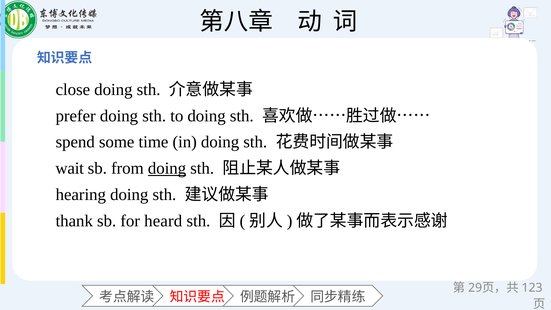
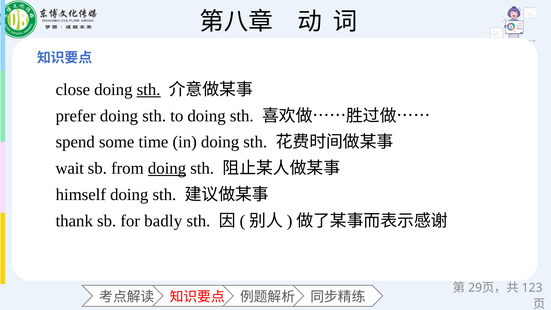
sth at (149, 90) underline: none -> present
hearing: hearing -> himself
heard: heard -> badly
